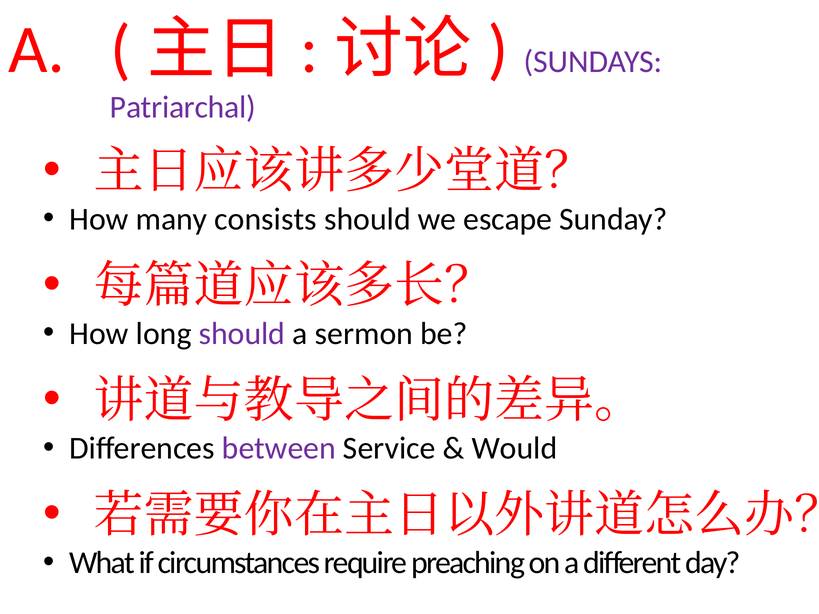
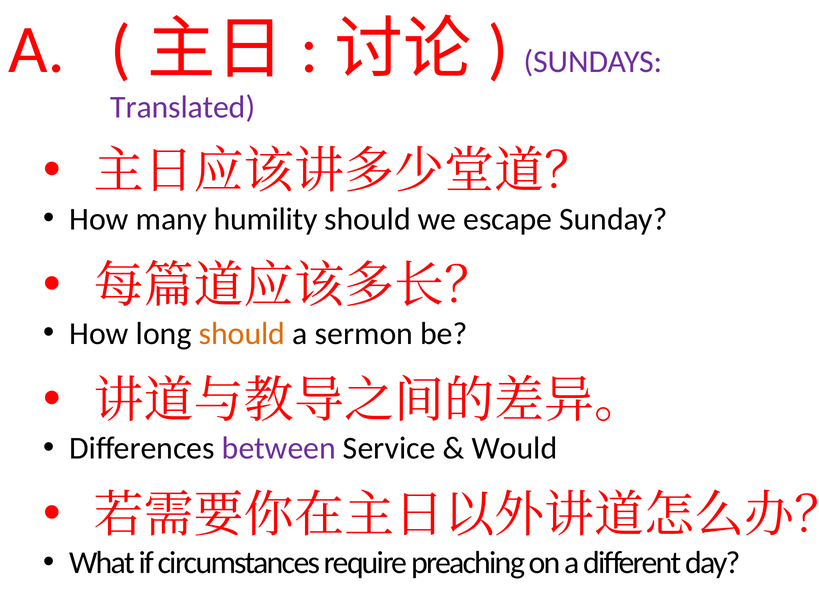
Patriarchal: Patriarchal -> Translated
consists: consists -> humility
should at (242, 334) colour: purple -> orange
